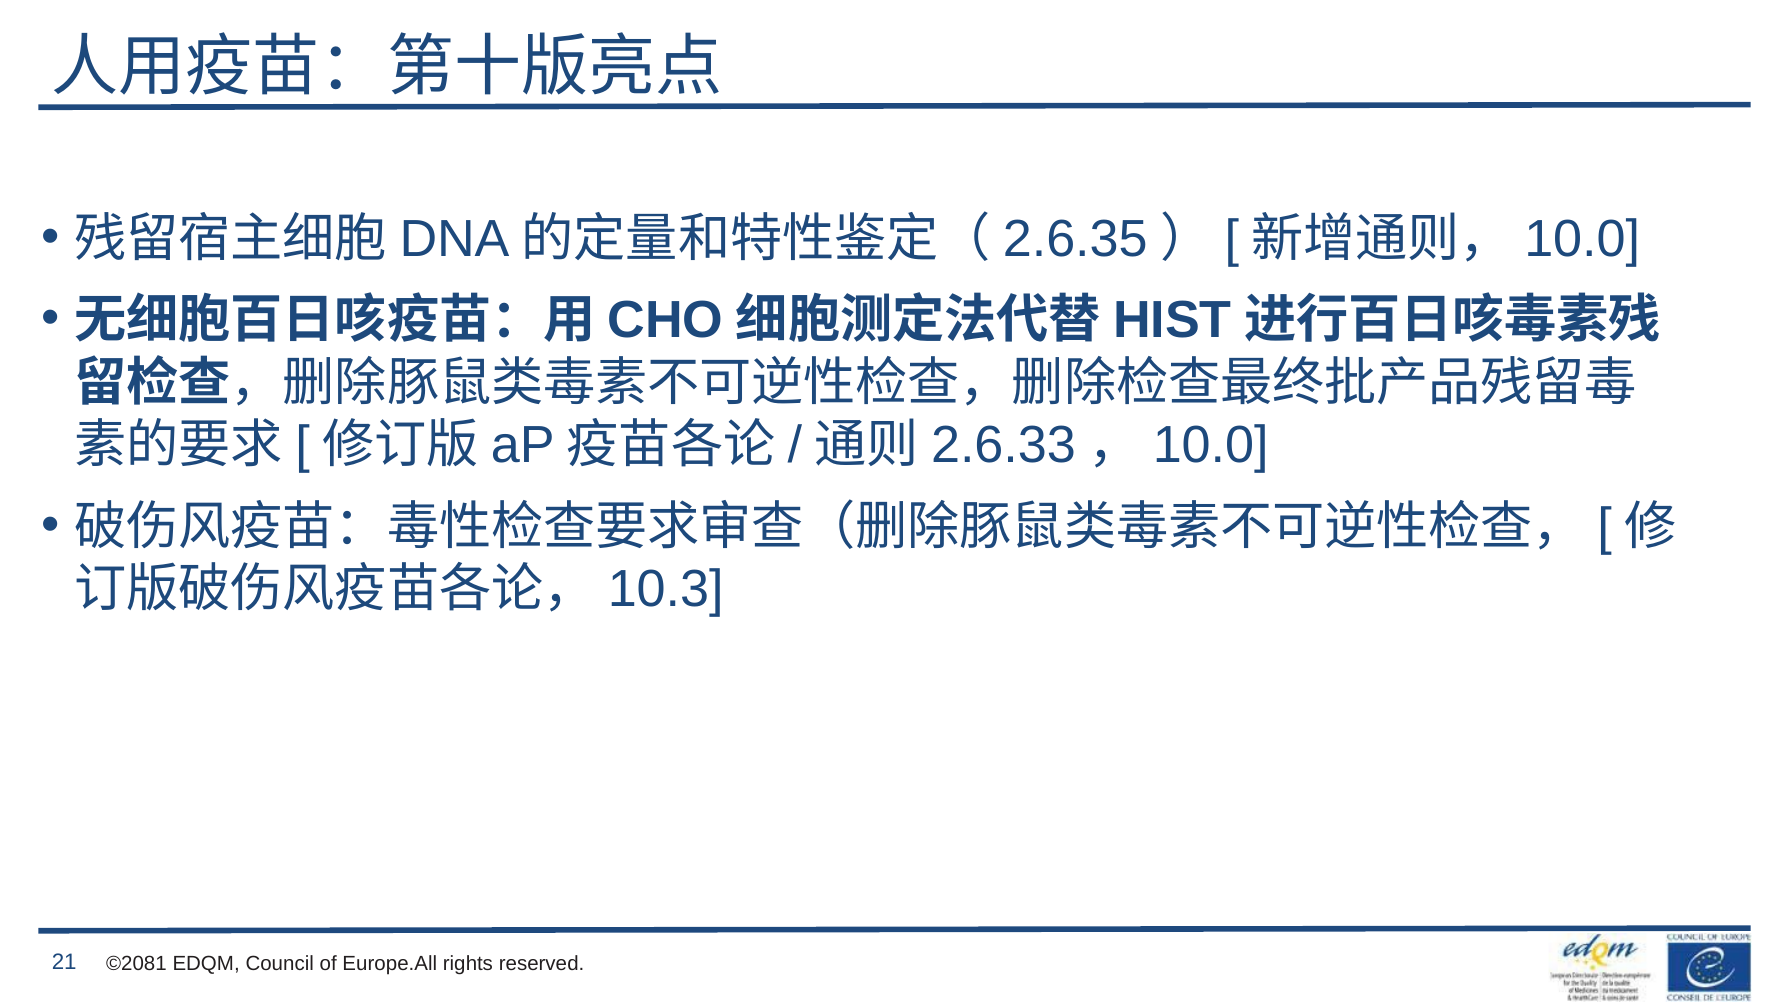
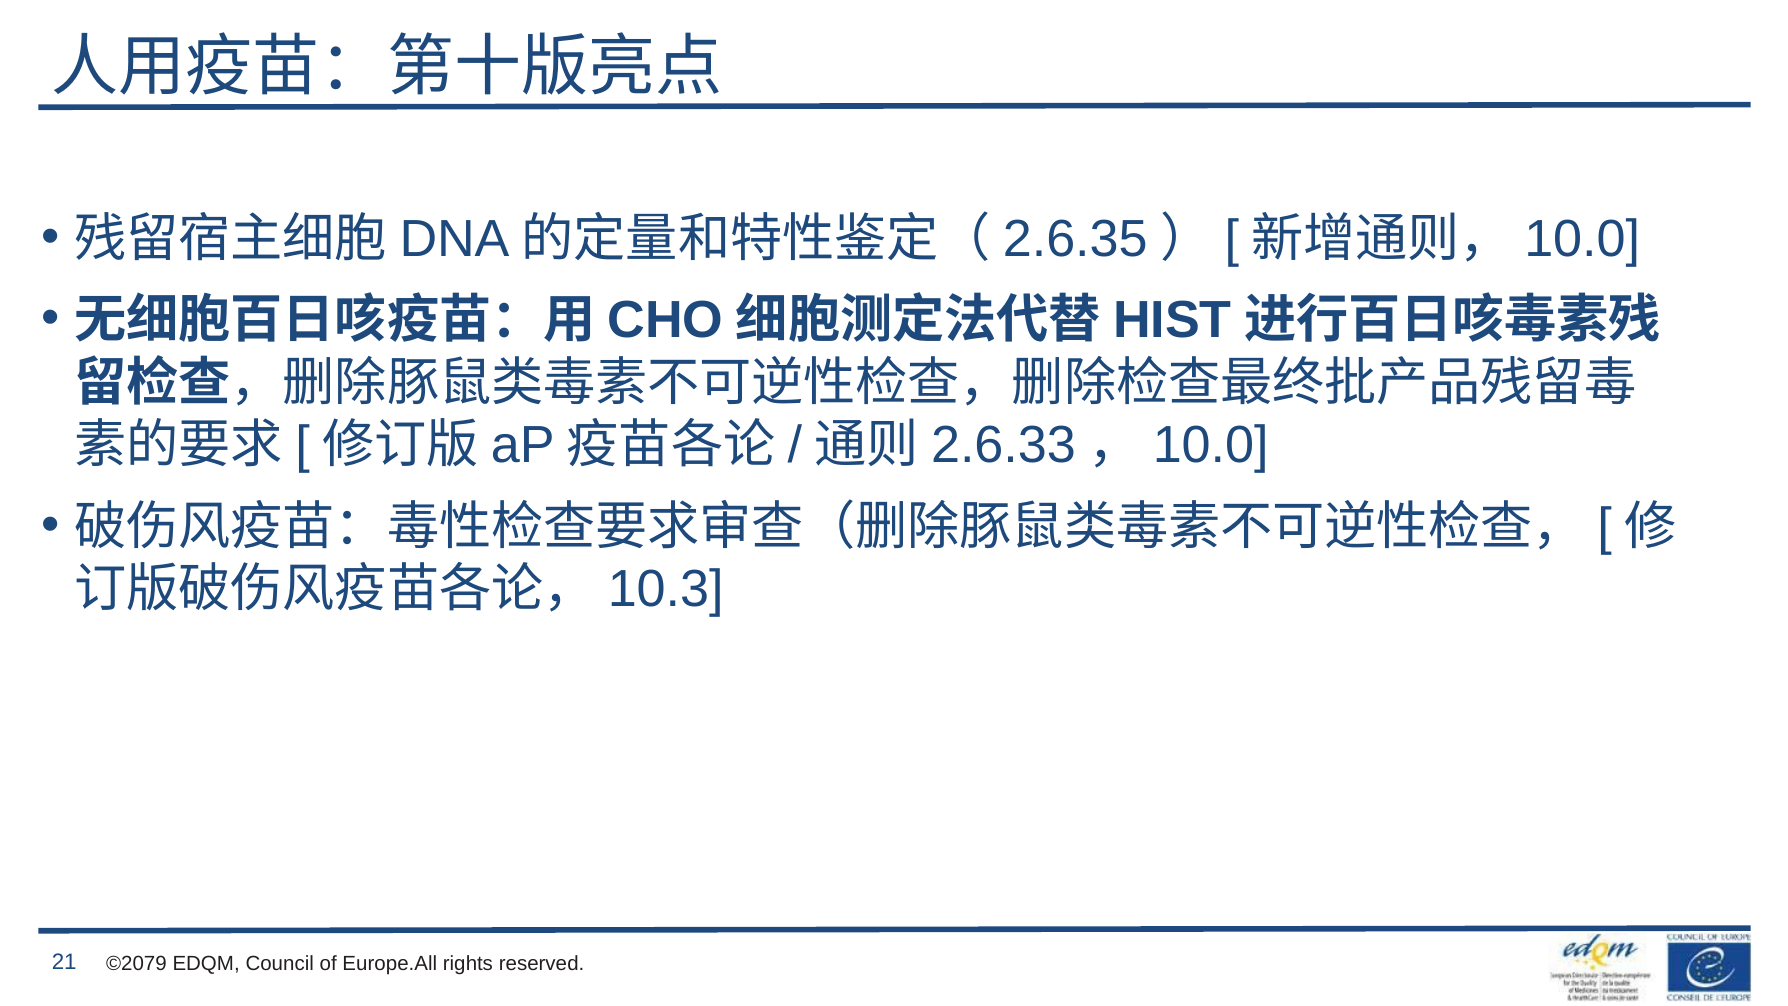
©2081: ©2081 -> ©2079
